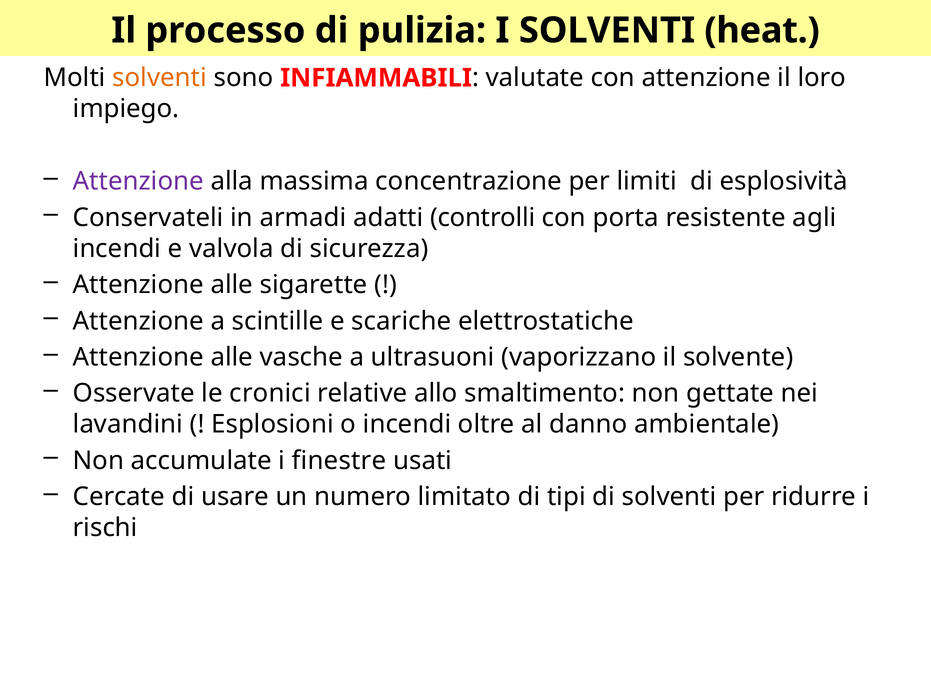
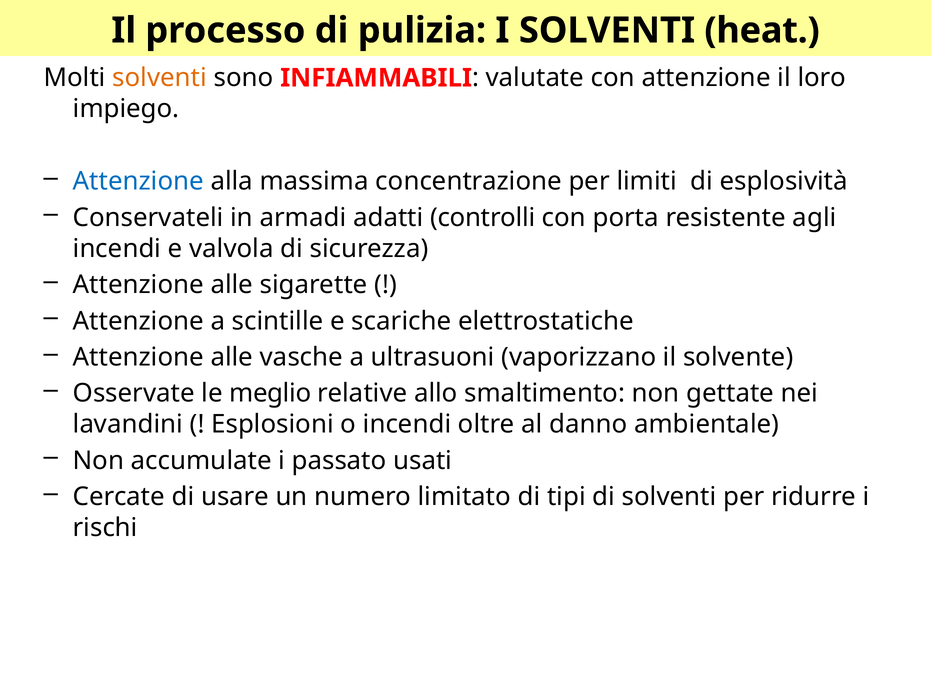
Attenzione at (138, 181) colour: purple -> blue
cronici: cronici -> meglio
finestre: finestre -> passato
